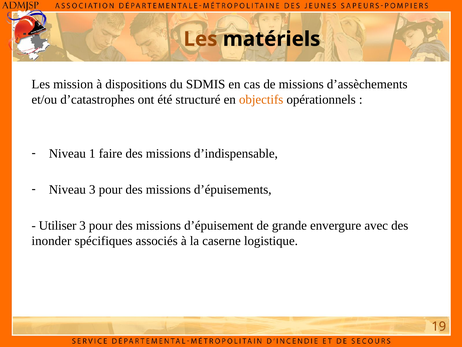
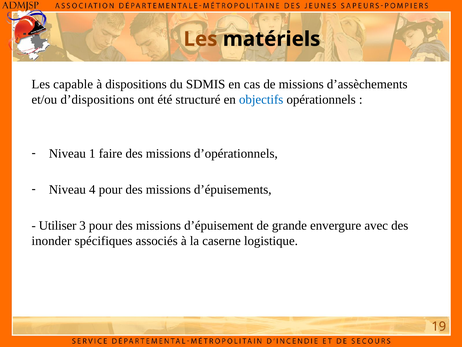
mission: mission -> capable
d’catastrophes: d’catastrophes -> d’dispositions
objectifs colour: orange -> blue
d’indispensable: d’indispensable -> d’opérationnels
Niveau 3: 3 -> 4
